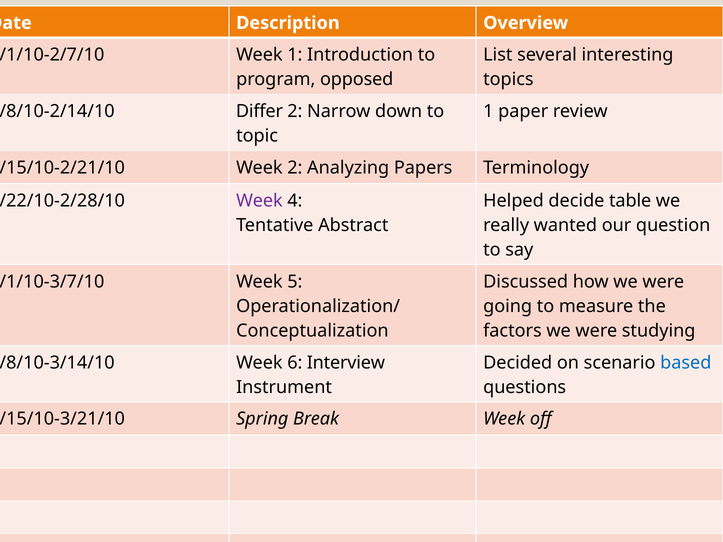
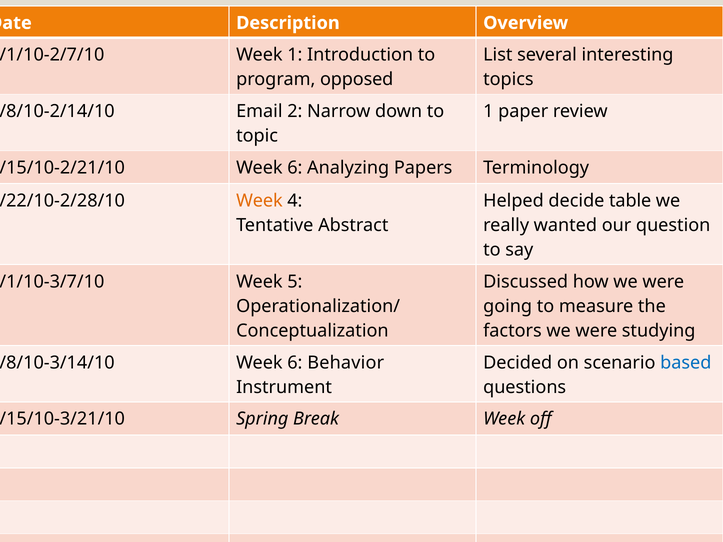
Differ: Differ -> Email
2 at (295, 168): 2 -> 6
Week at (259, 201) colour: purple -> orange
Interview: Interview -> Behavior
